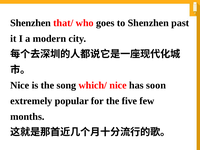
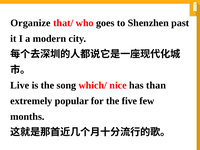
Shenzhen at (31, 23): Shenzhen -> Organize
Nice at (20, 85): Nice -> Live
soon: soon -> than
